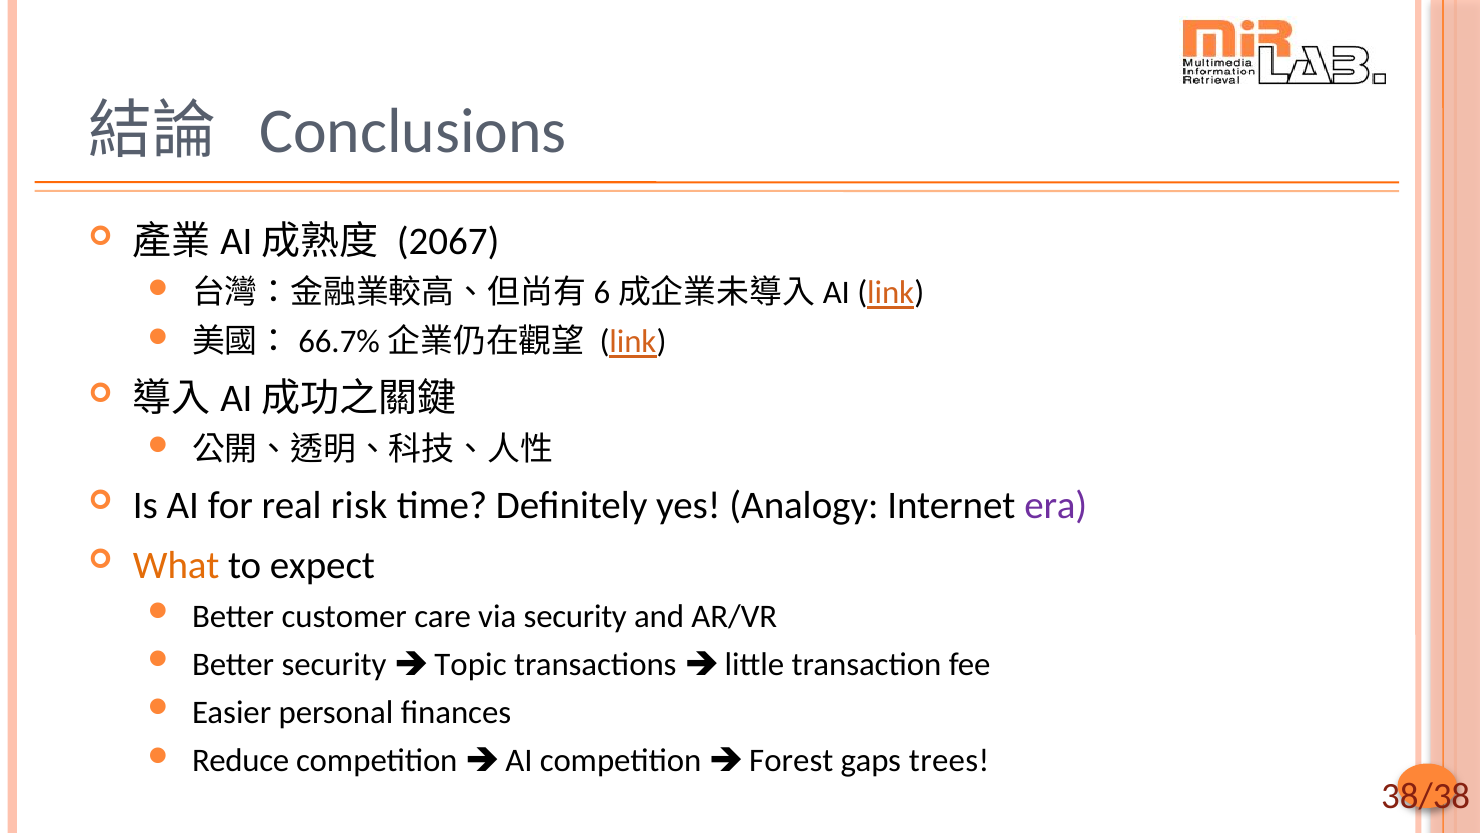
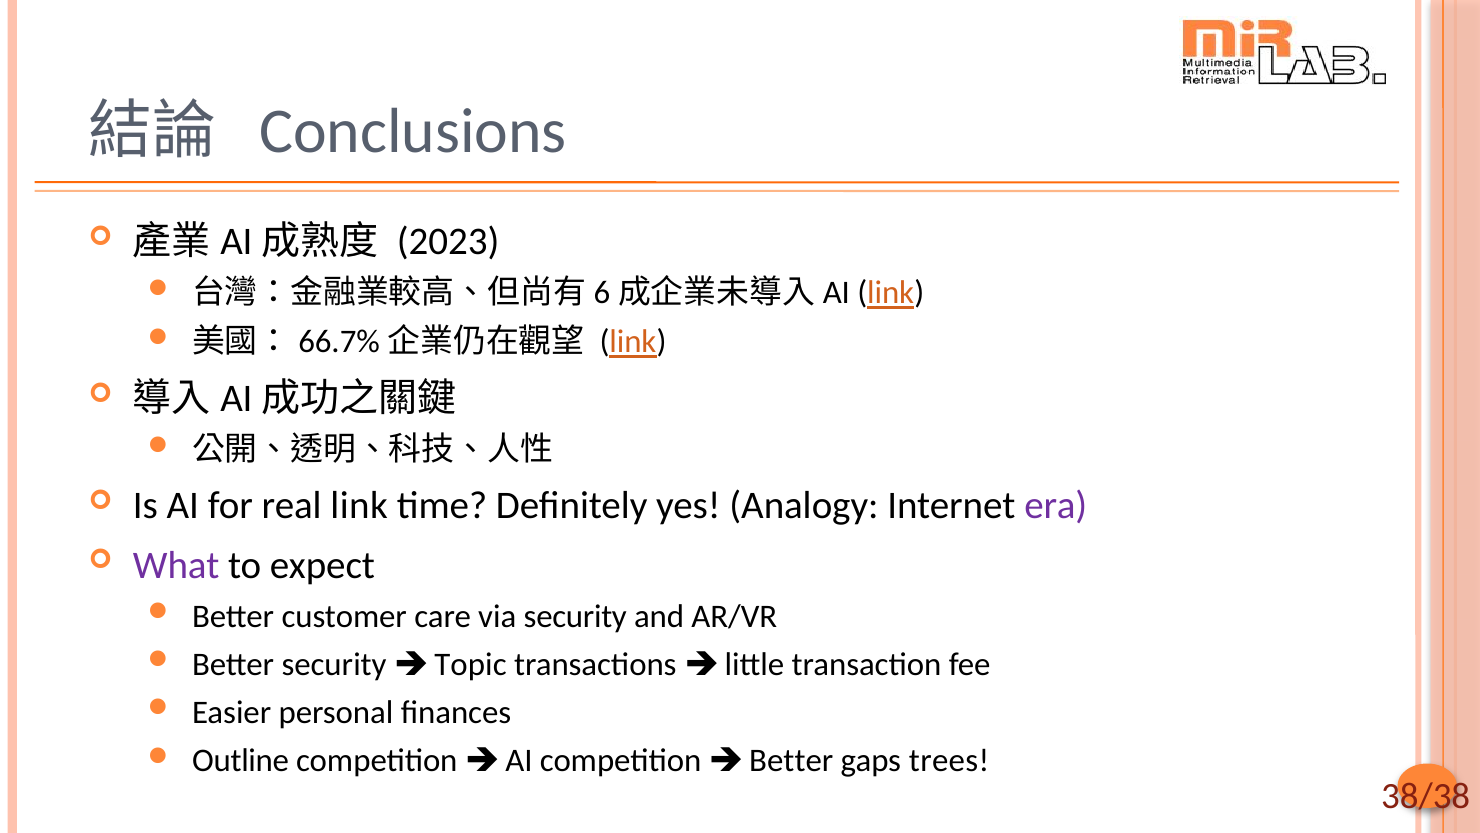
2067: 2067 -> 2023
real risk: risk -> link
What colour: orange -> purple
Reduce: Reduce -> Outline
Forest at (791, 760): Forest -> Better
